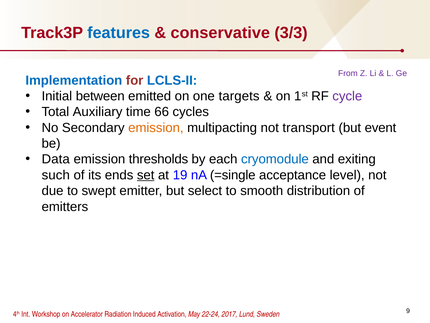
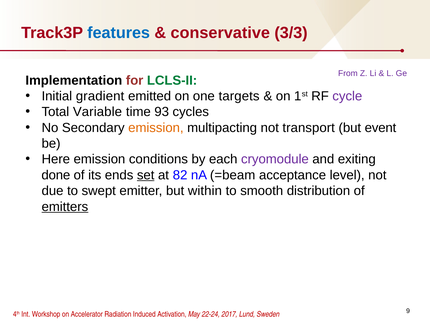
Implementation colour: blue -> black
LCLS-II colour: blue -> green
between: between -> gradient
Auxiliary: Auxiliary -> Variable
66: 66 -> 93
Data: Data -> Here
thresholds: thresholds -> conditions
cryomodule colour: blue -> purple
such: such -> done
19: 19 -> 82
=single: =single -> =beam
select: select -> within
emitters underline: none -> present
